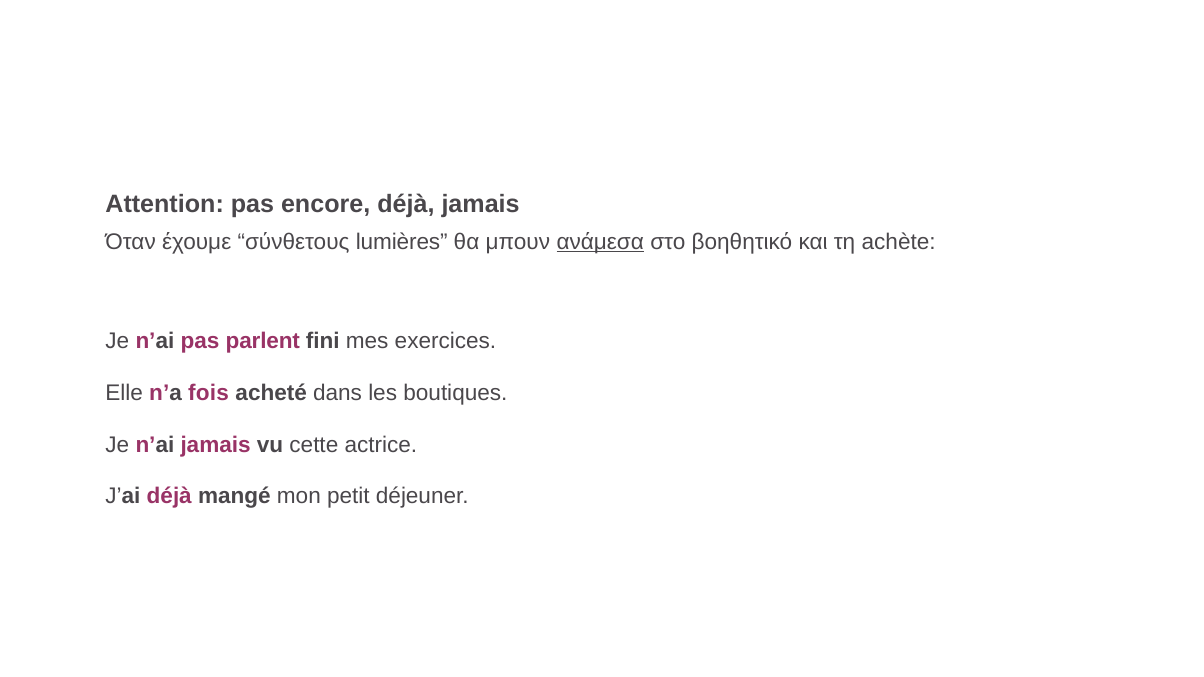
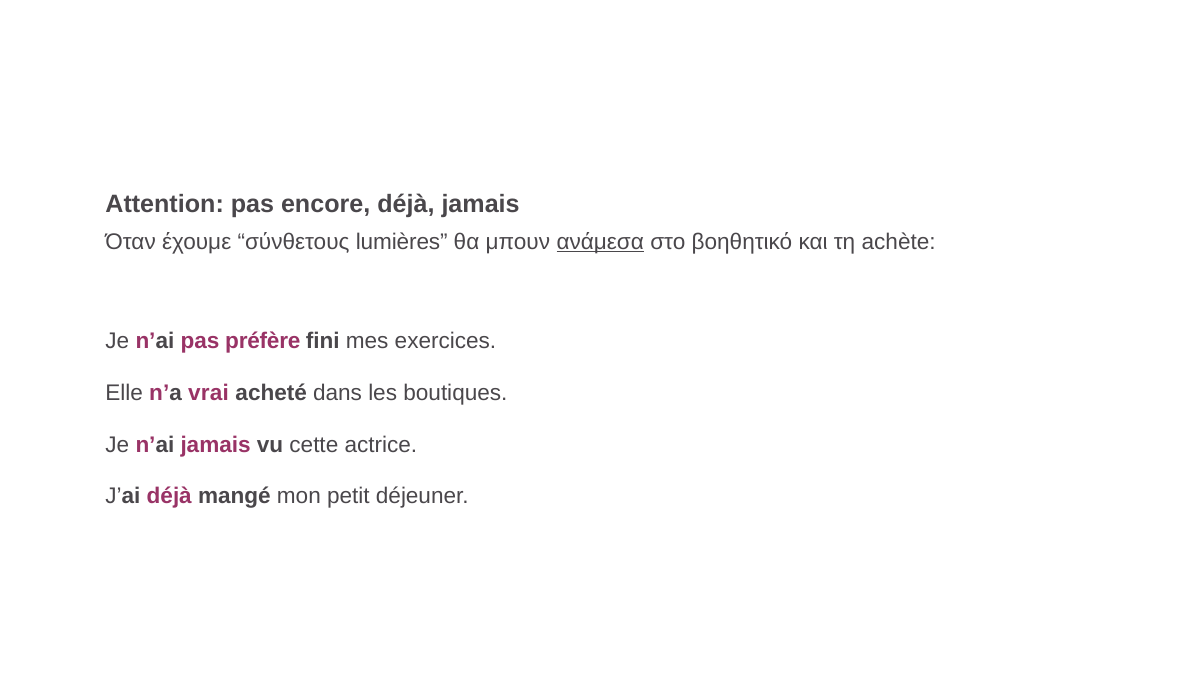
parlent: parlent -> préfère
fois: fois -> vrai
